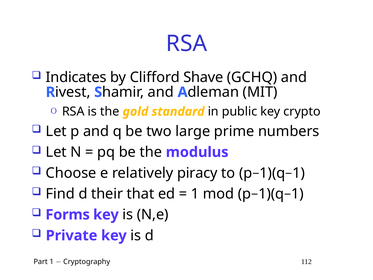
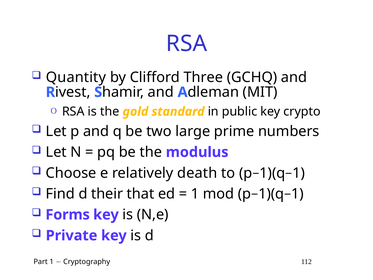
Indicates: Indicates -> Quantity
Shave: Shave -> Three
piracy: piracy -> death
